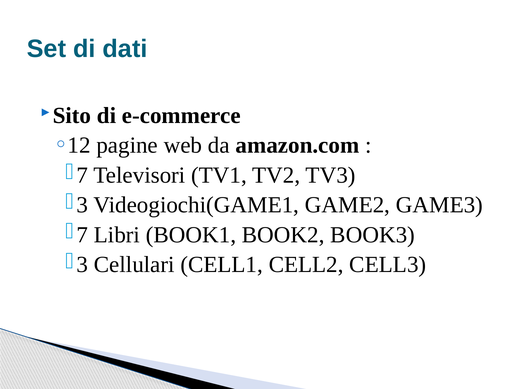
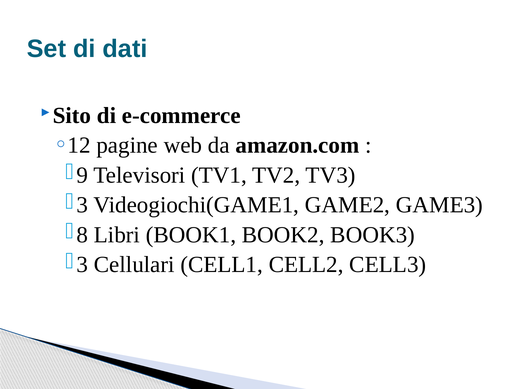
7 at (82, 175): 7 -> 9
7 at (82, 235): 7 -> 8
